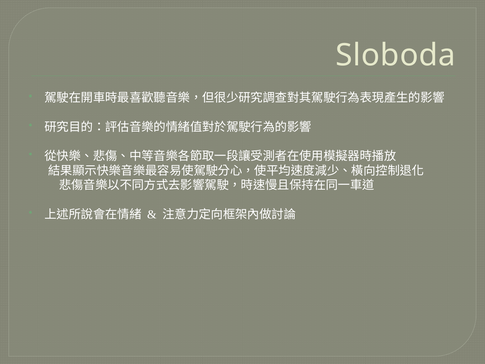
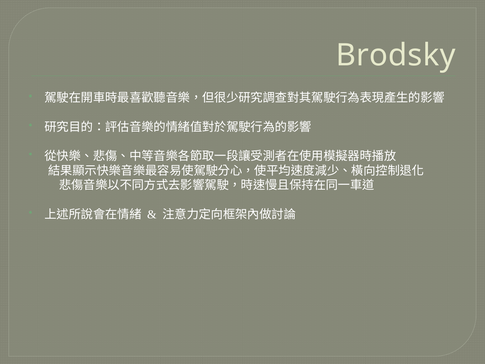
Sloboda: Sloboda -> Brodsky
